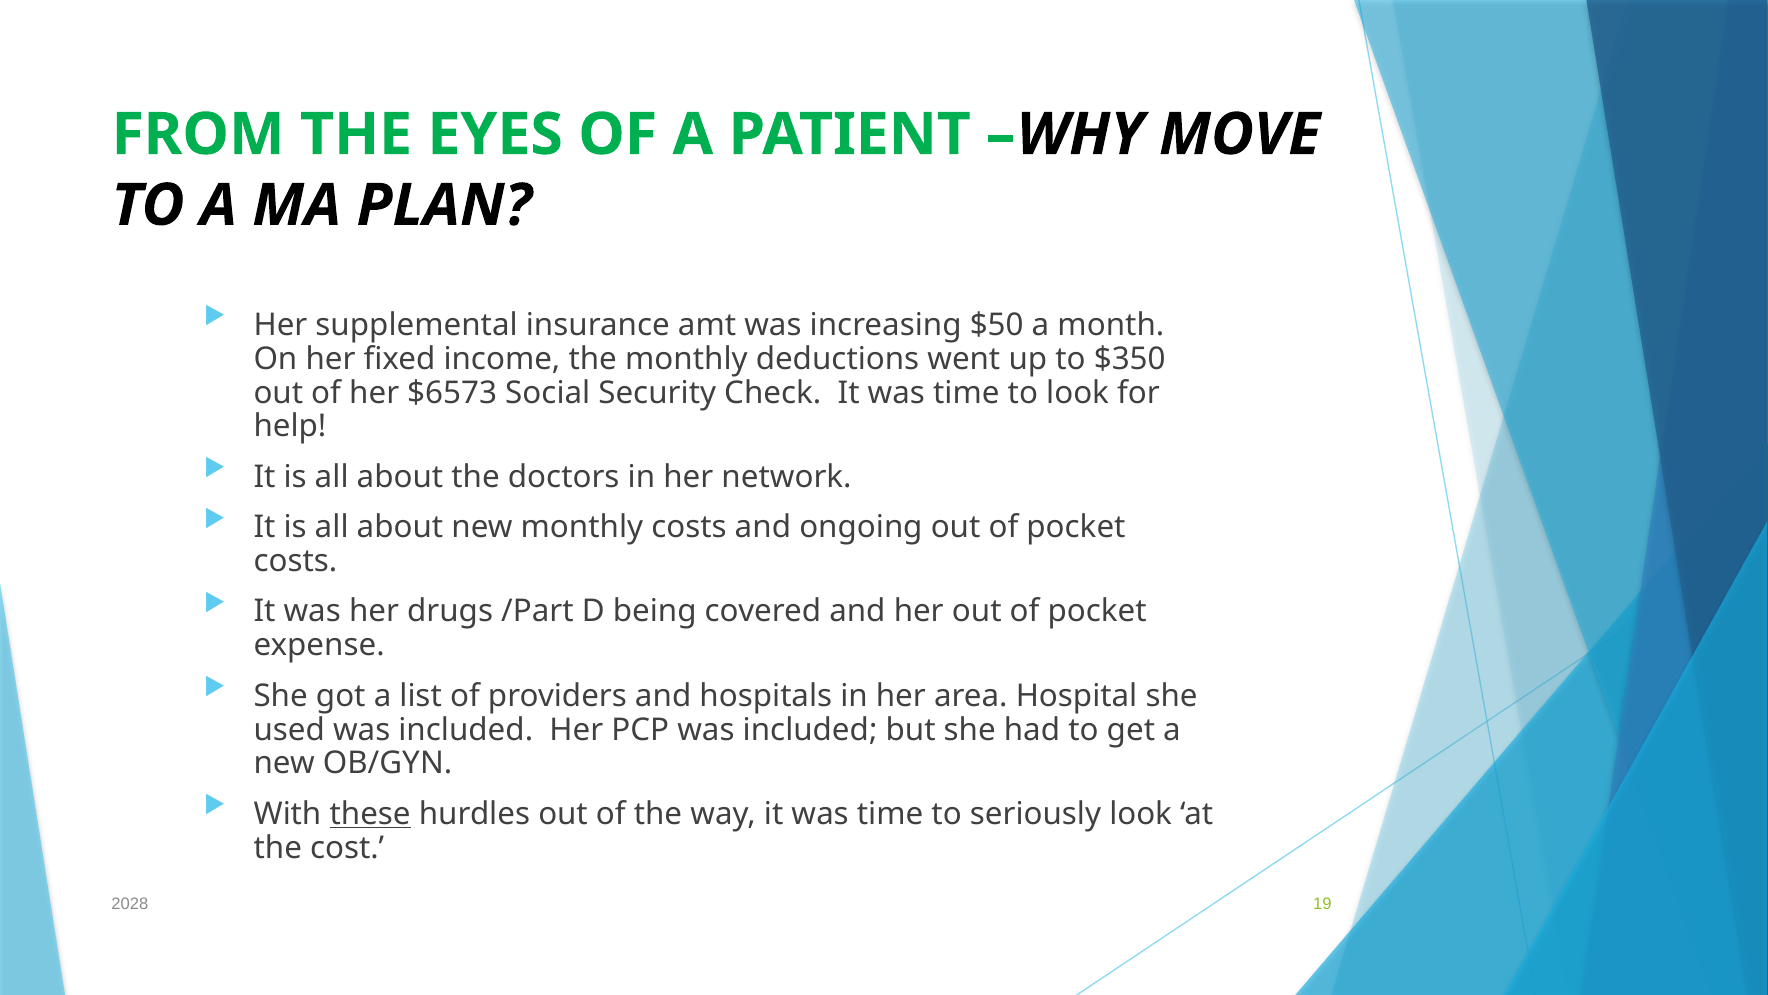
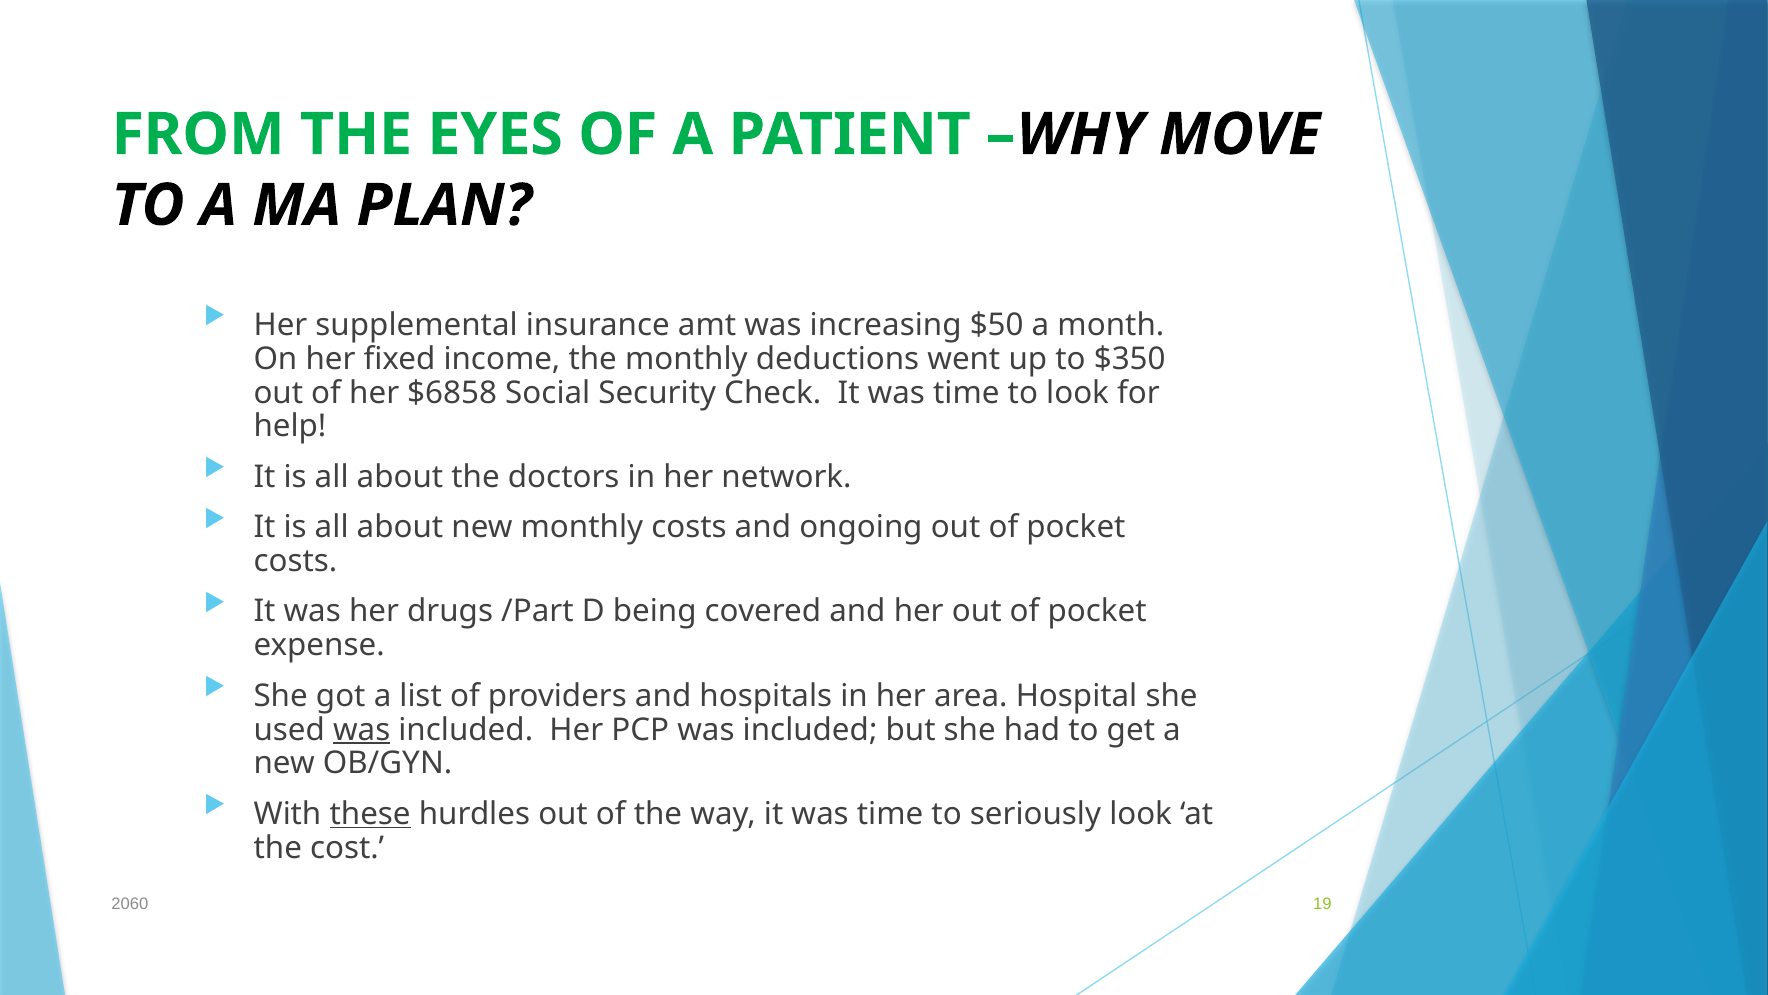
$6573: $6573 -> $6858
was at (362, 729) underline: none -> present
2028: 2028 -> 2060
